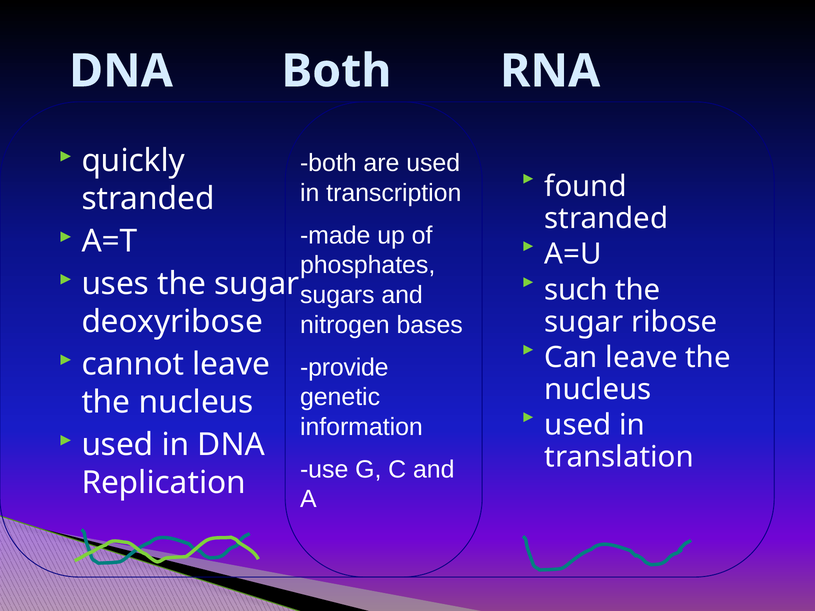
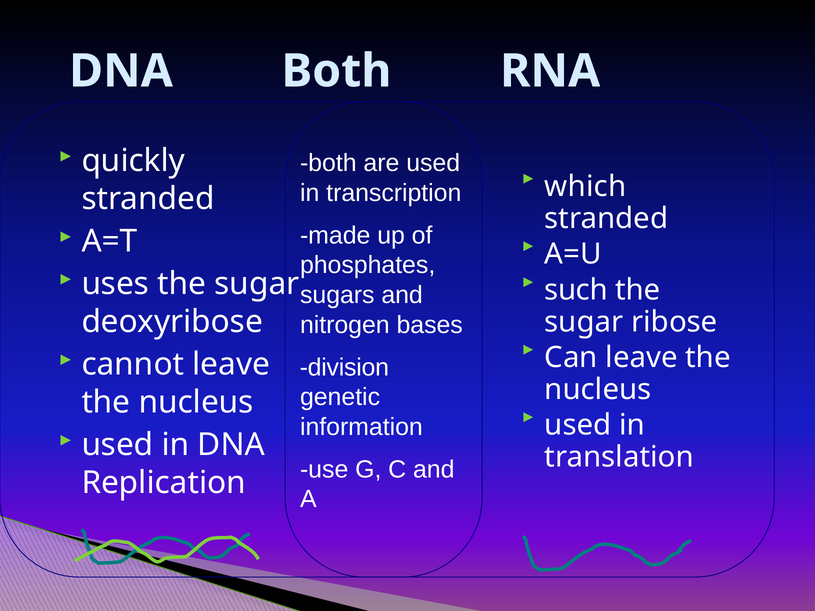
found: found -> which
provide: provide -> division
